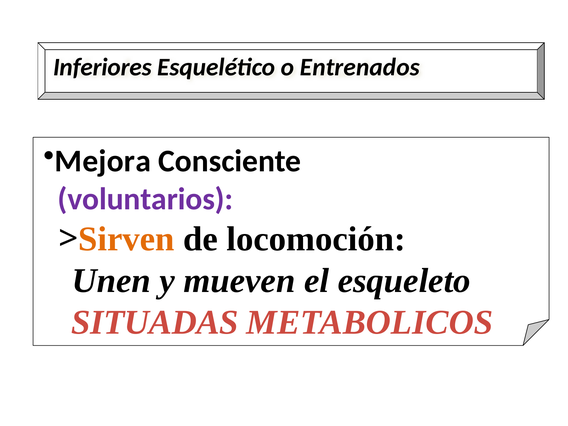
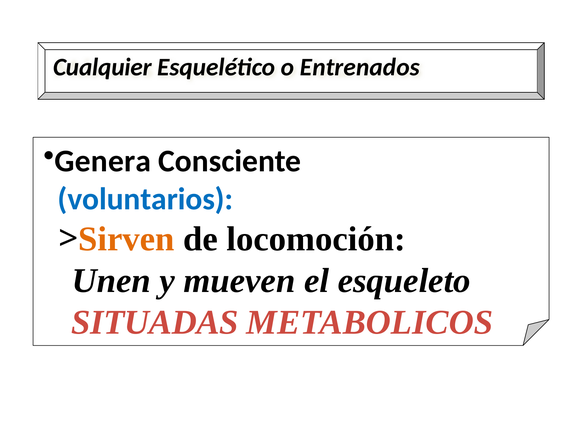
Inferiores: Inferiores -> Cualquier
Mejora: Mejora -> Genera
voluntarios colour: purple -> blue
